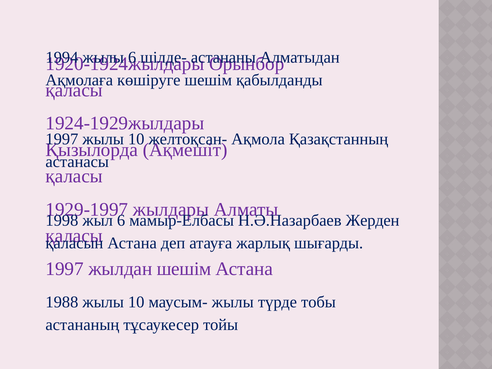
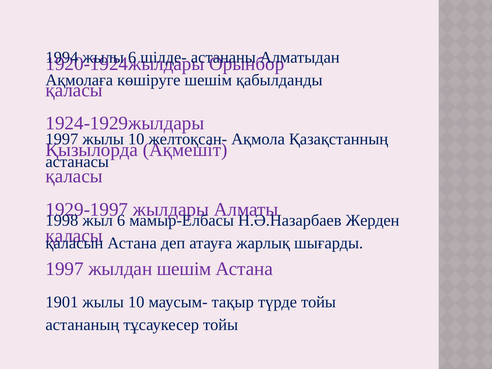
1988: 1988 -> 1901
маусым- жылы: жылы -> тақыр
түрде тобы: тобы -> тойы
